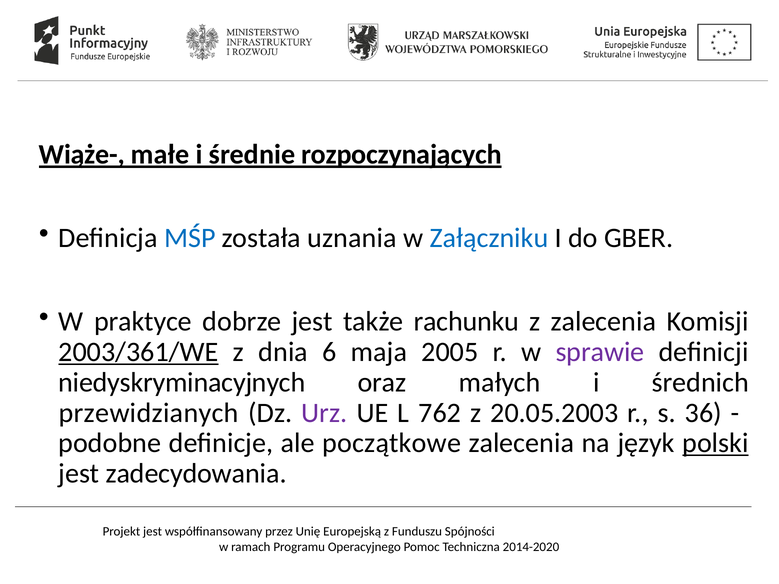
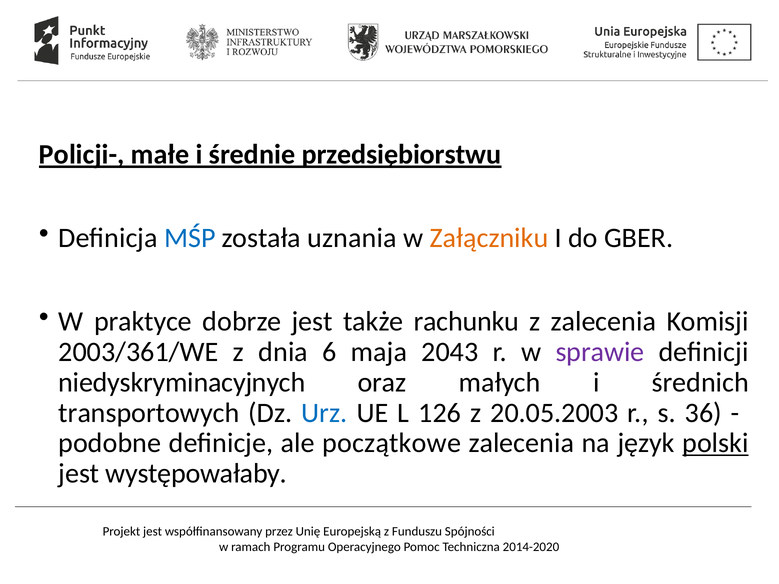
Wiąże-: Wiąże- -> Policji-
rozpoczynających: rozpoczynających -> przedsiębiorstwu
Załączniku colour: blue -> orange
2003/361/WE underline: present -> none
2005: 2005 -> 2043
przewidzianych: przewidzianych -> transportowych
Urz colour: purple -> blue
762: 762 -> 126
zadecydowania: zadecydowania -> występowałaby
